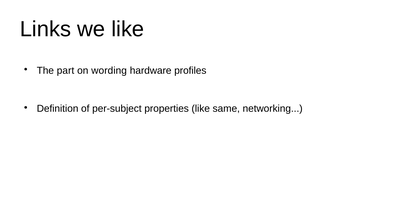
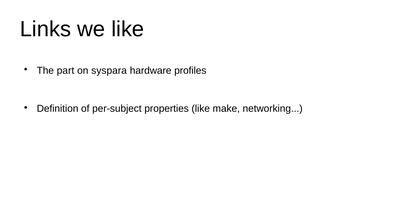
wording: wording -> syspara
same: same -> make
